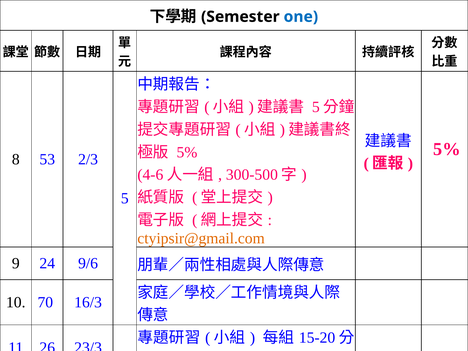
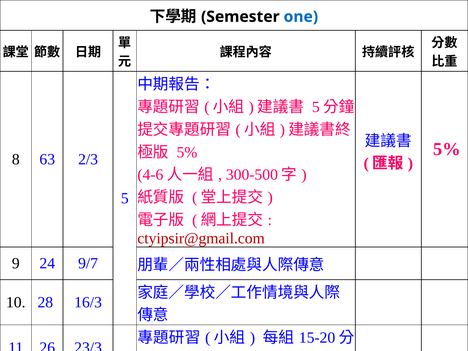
53: 53 -> 63
ctyipsir@gmail.com colour: orange -> red
9/6: 9/6 -> 9/7
70: 70 -> 28
